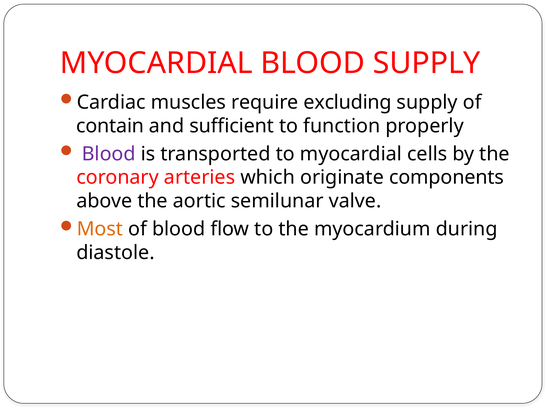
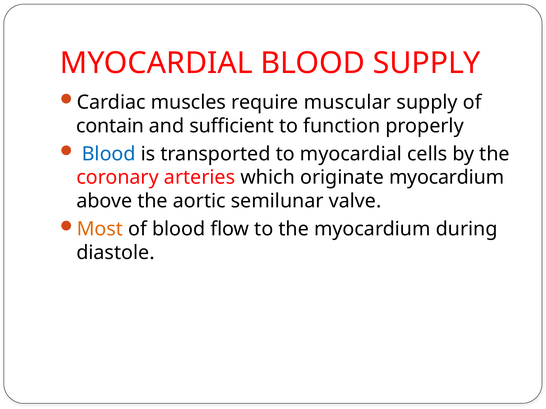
excluding: excluding -> muscular
Blood at (109, 154) colour: purple -> blue
originate components: components -> myocardium
